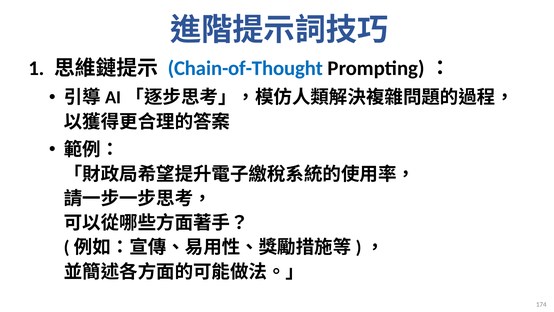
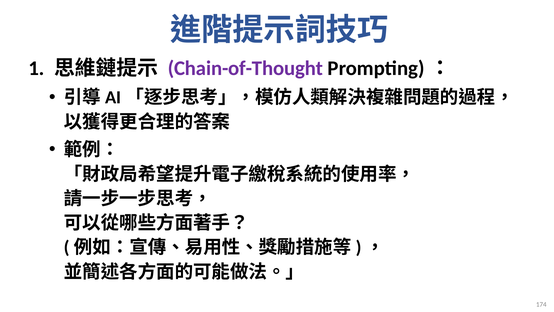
Chain-of-Thought colour: blue -> purple
